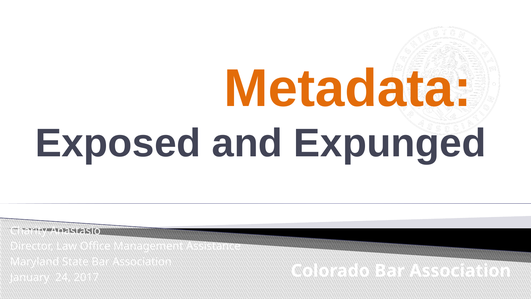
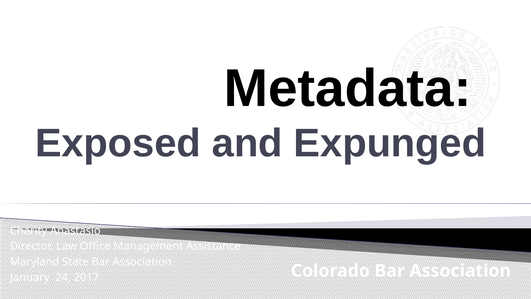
Metadata colour: orange -> black
